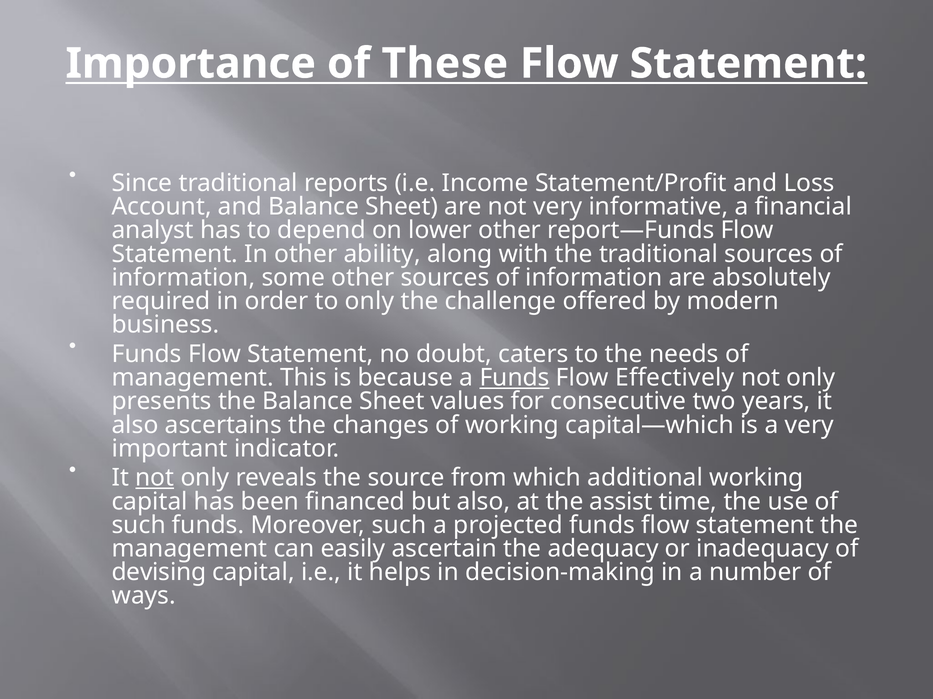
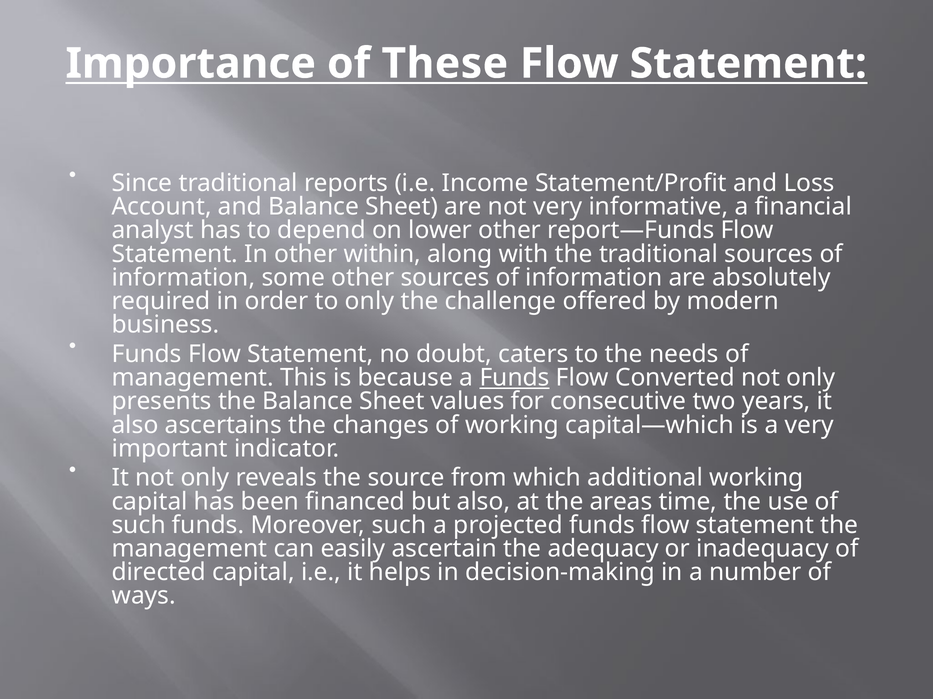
ability: ability -> within
Effectively: Effectively -> Converted
not at (155, 478) underline: present -> none
assist: assist -> areas
devising: devising -> directed
